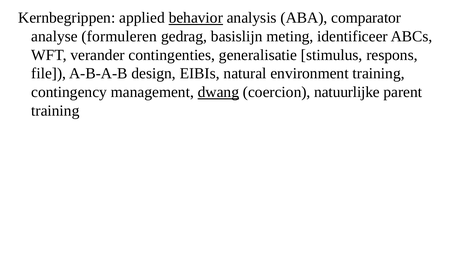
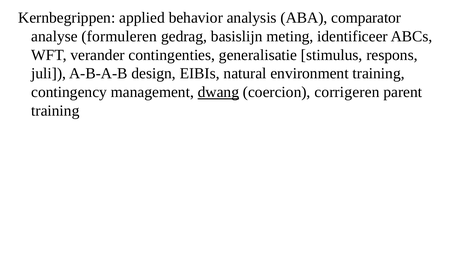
behavior underline: present -> none
file: file -> juli
natuurlijke: natuurlijke -> corrigeren
